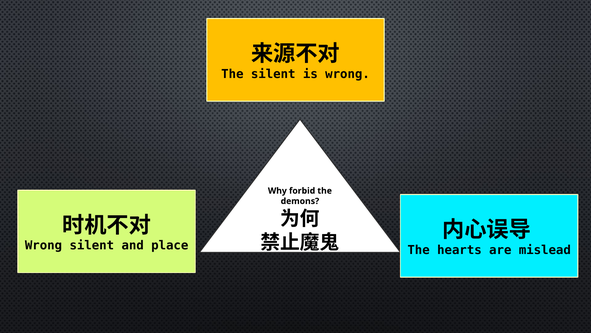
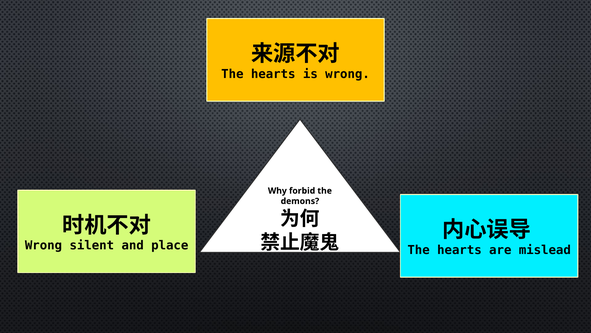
silent at (273, 74): silent -> hearts
